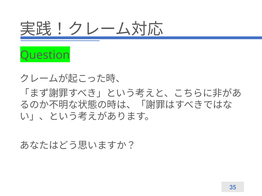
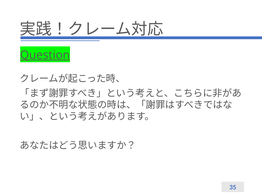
Question underline: none -> present
